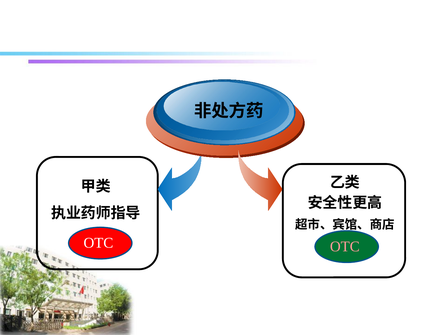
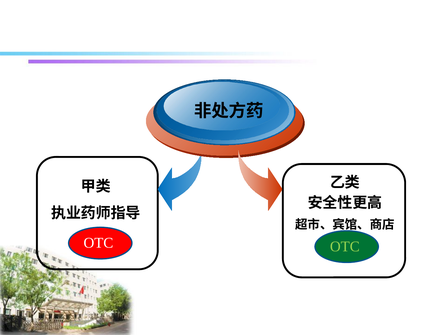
OTC at (345, 247) colour: pink -> light green
